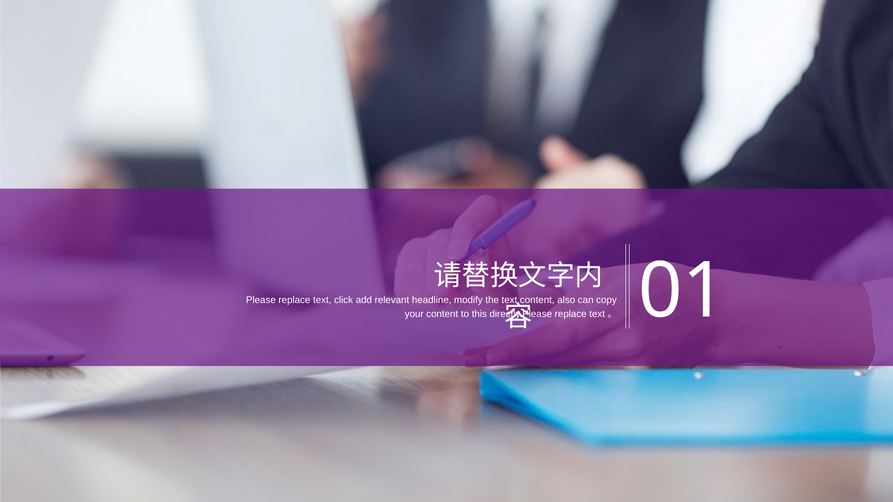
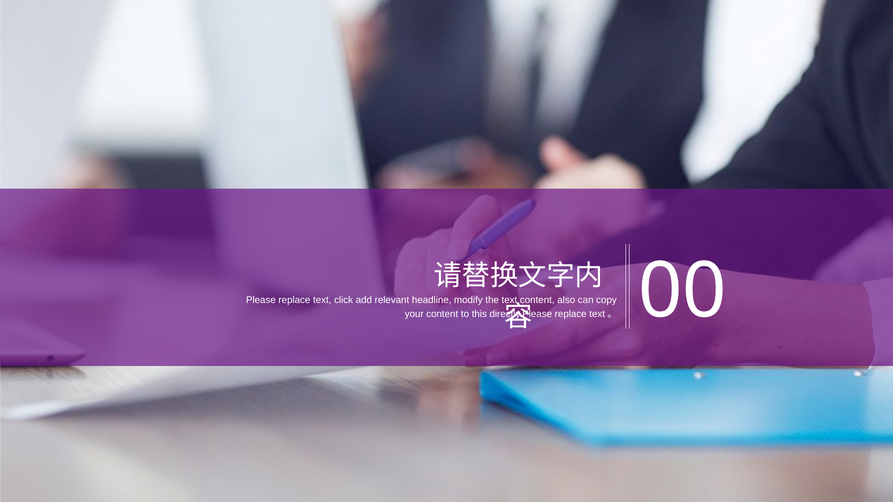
01: 01 -> 00
